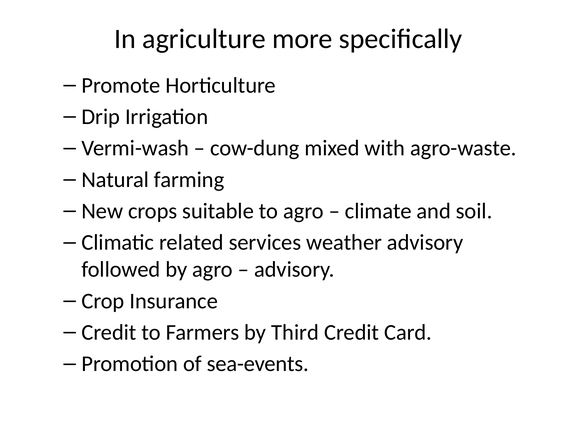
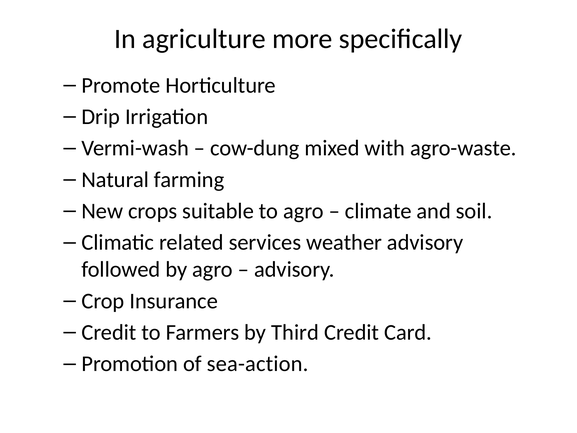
sea-events: sea-events -> sea-action
